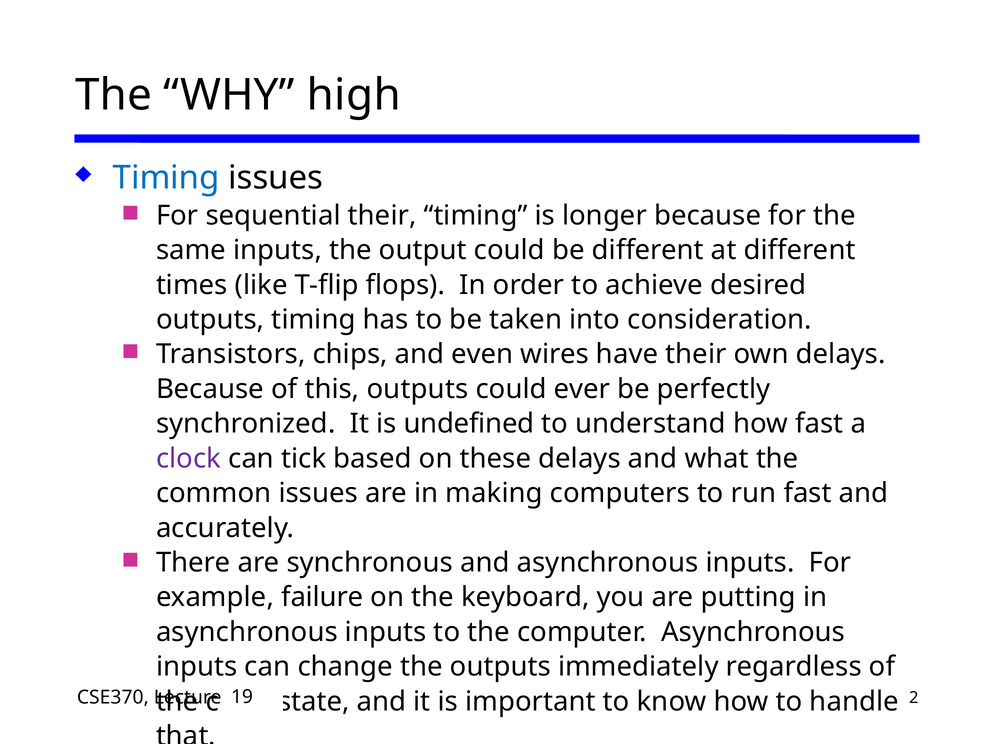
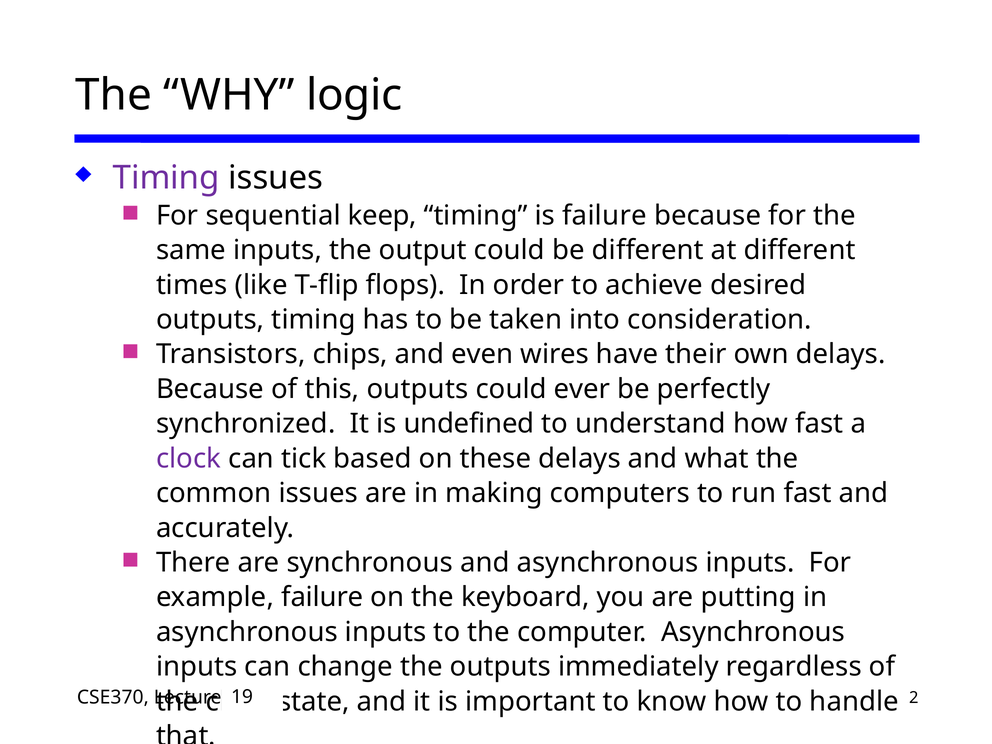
high: high -> logic
Timing at (166, 178) colour: blue -> purple
sequential their: their -> keep
is longer: longer -> failure
